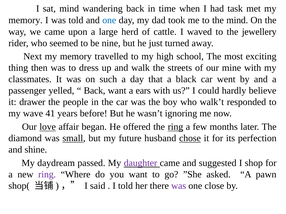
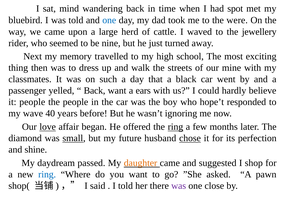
task: task -> spot
memory at (26, 20): memory -> bluebird
the mind: mind -> were
it drawer: drawer -> people
walk’t: walk’t -> hope’t
41: 41 -> 40
daughter colour: purple -> orange
ring at (47, 175) colour: purple -> blue
